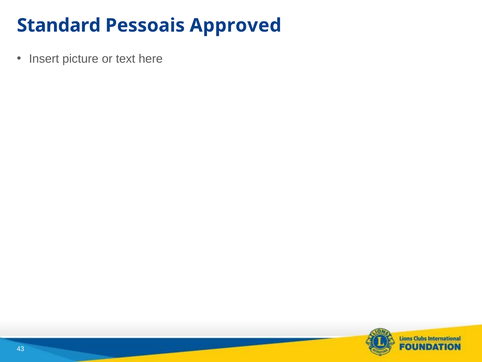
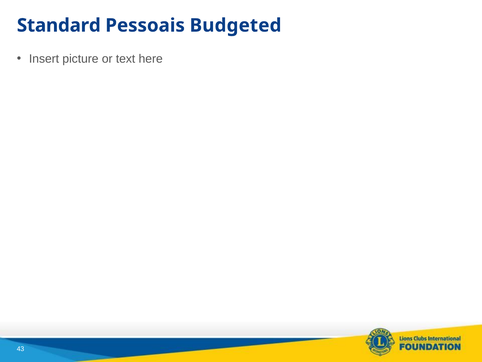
Approved: Approved -> Budgeted
